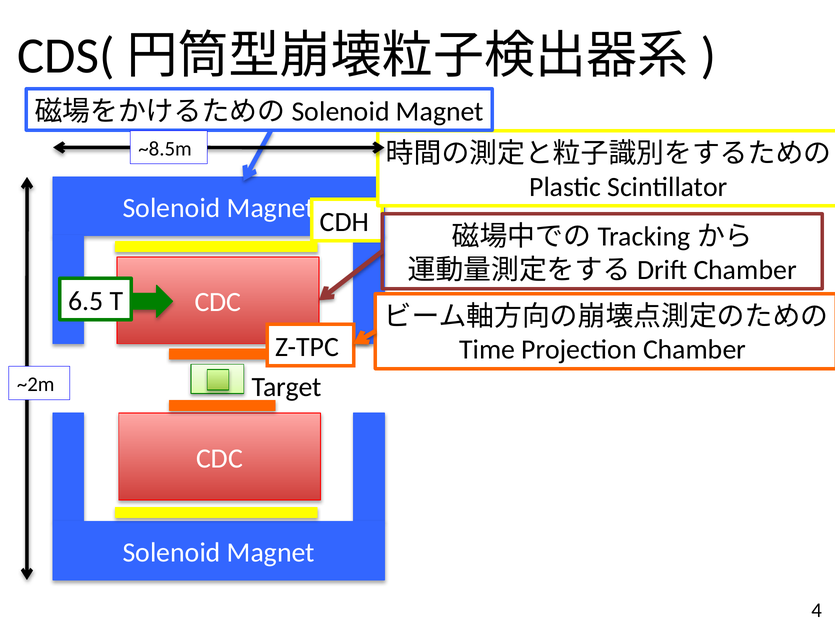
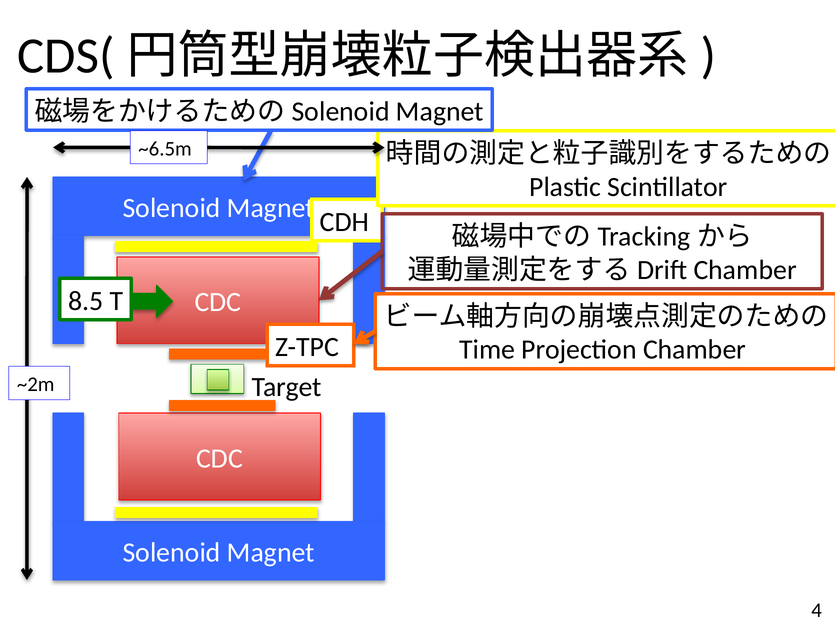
~8.5m: ~8.5m -> ~6.5m
6.5: 6.5 -> 8.5
